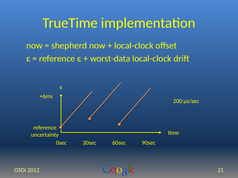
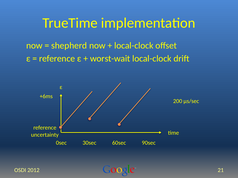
worst-data: worst-data -> worst-wait
